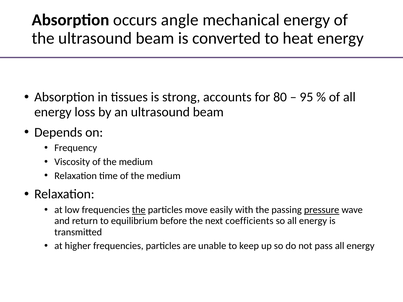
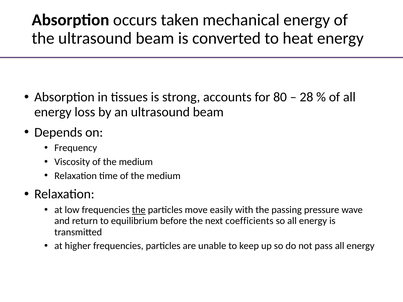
angle: angle -> taken
95: 95 -> 28
pressure underline: present -> none
